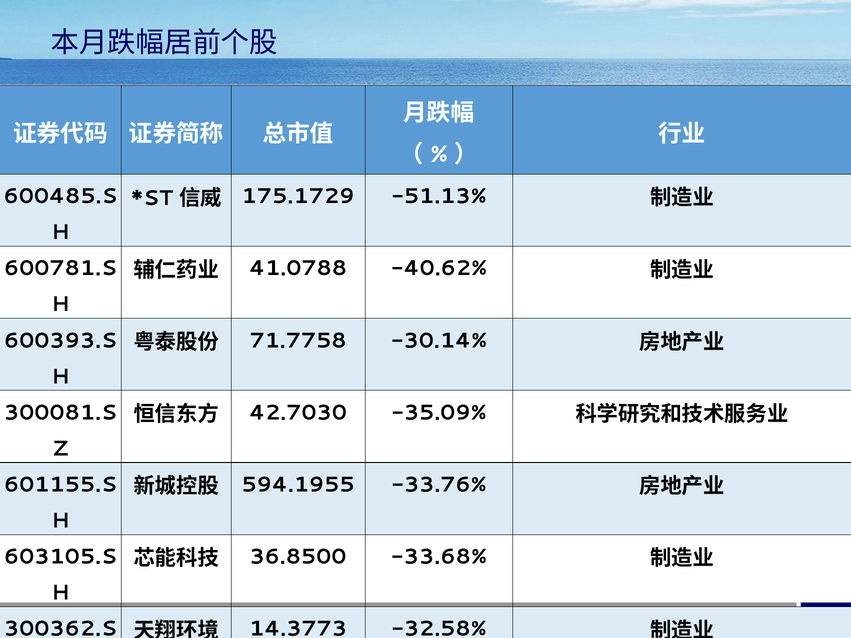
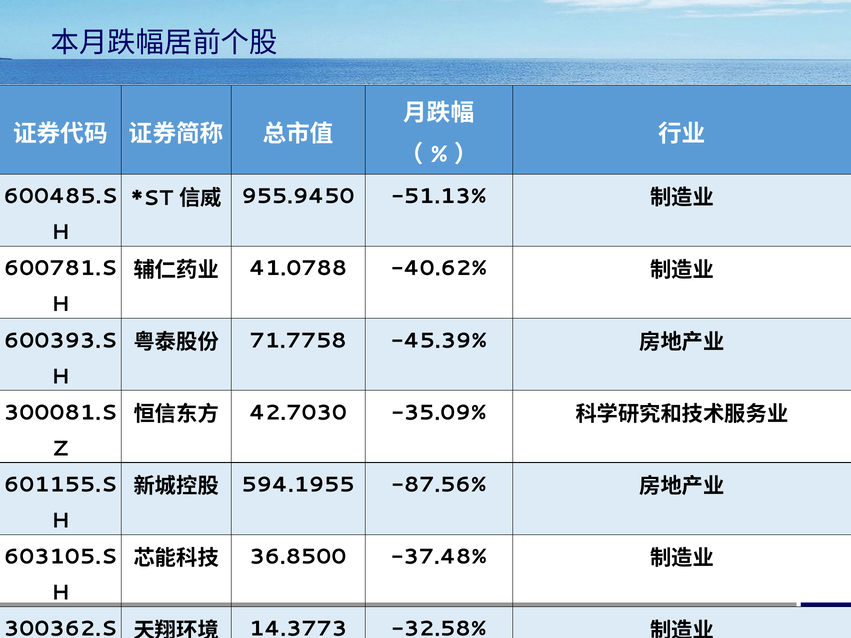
175.1729: 175.1729 -> 955.9450
-30.14%: -30.14% -> -45.39%
-33.76%: -33.76% -> -87.56%
-33.68%: -33.68% -> -37.48%
